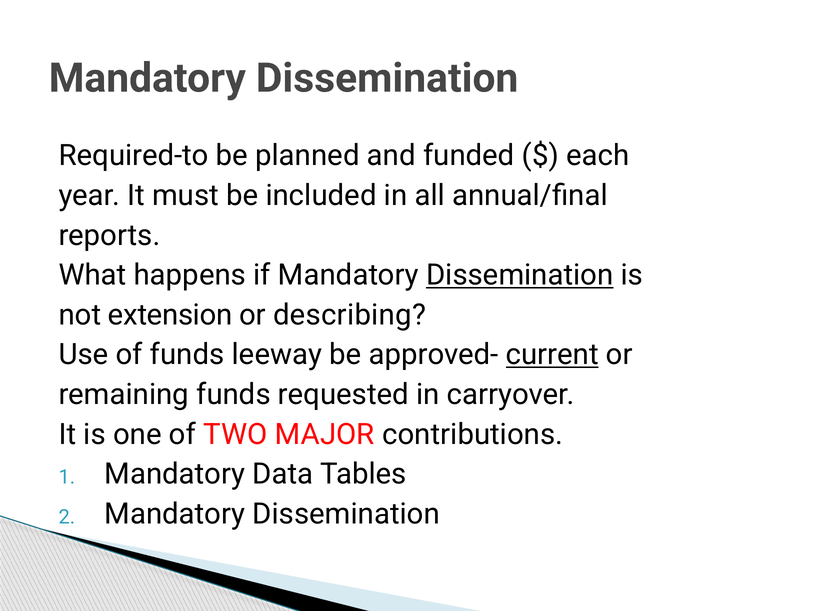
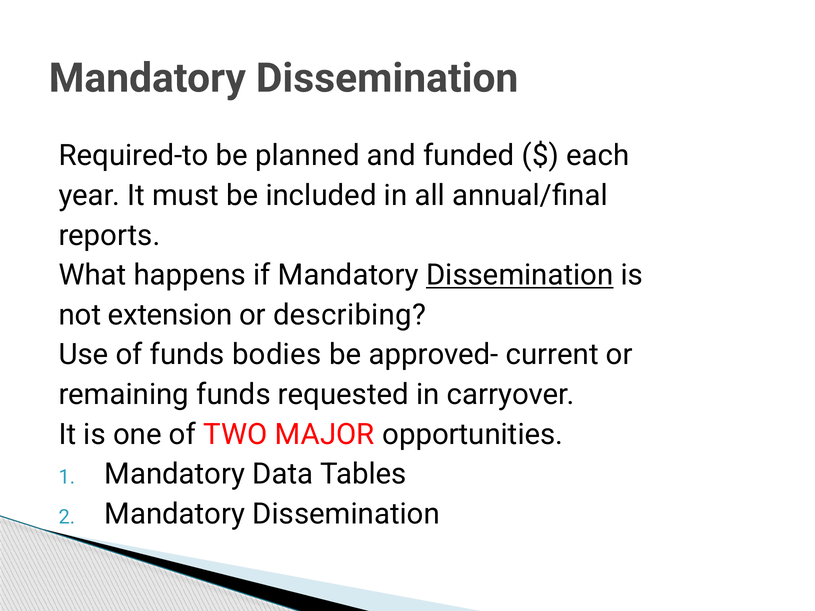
leeway: leeway -> bodies
current underline: present -> none
contributions: contributions -> opportunities
